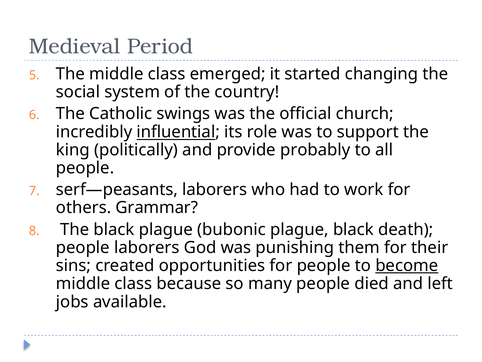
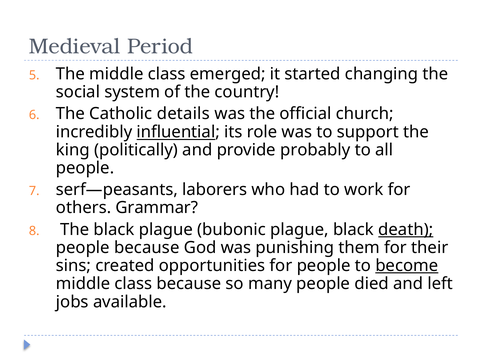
swings: swings -> details
death underline: none -> present
people laborers: laborers -> because
